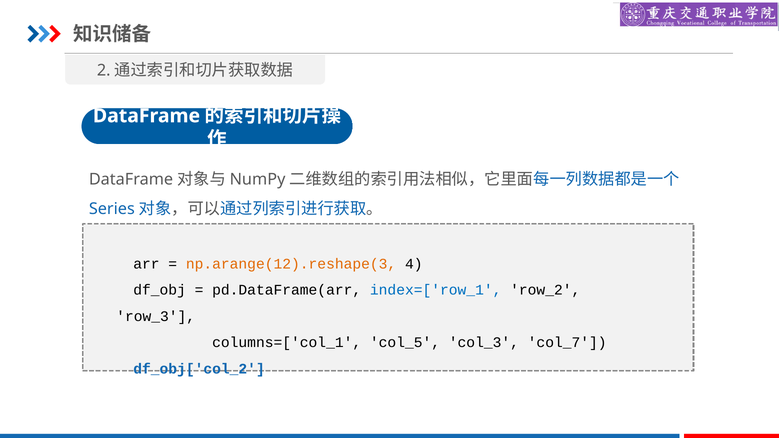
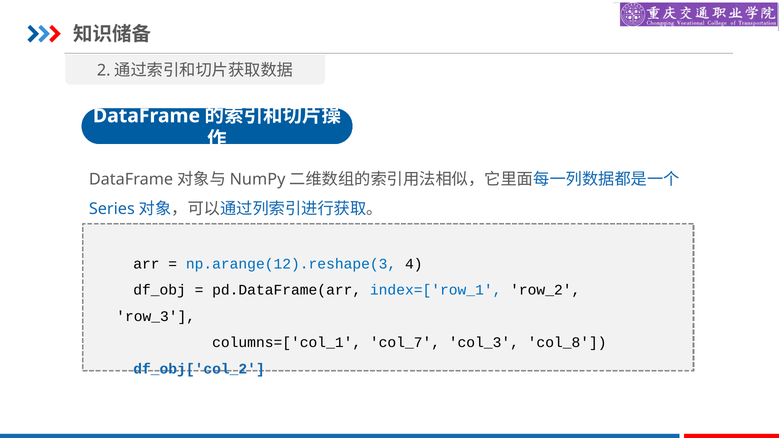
np.arange(12).reshape(3 colour: orange -> blue
col_5: col_5 -> col_7
col_7: col_7 -> col_8
